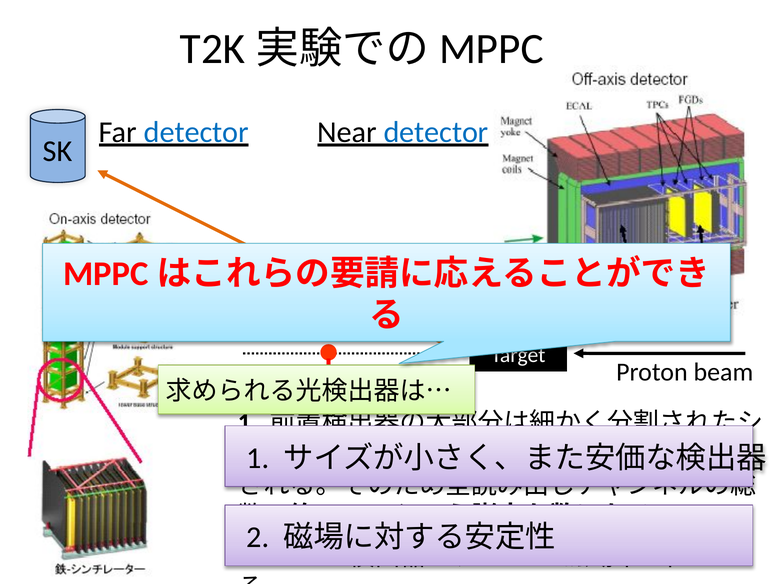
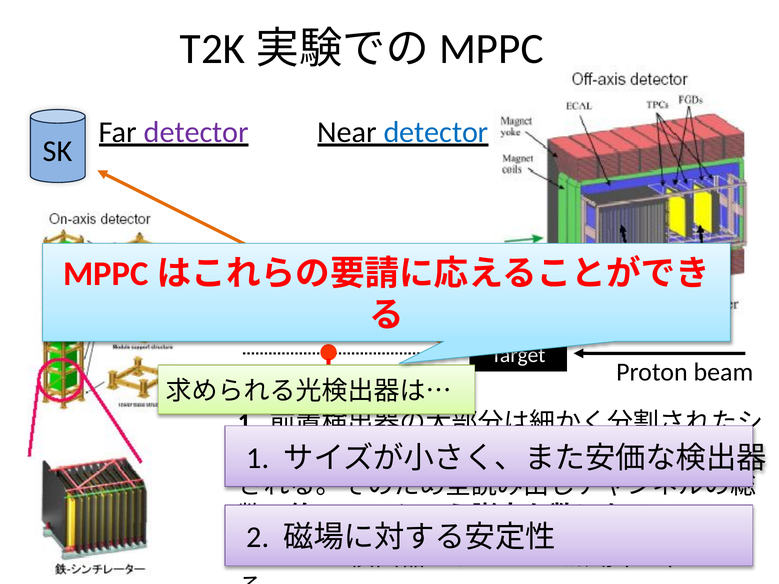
detector at (196, 132) colour: blue -> purple
